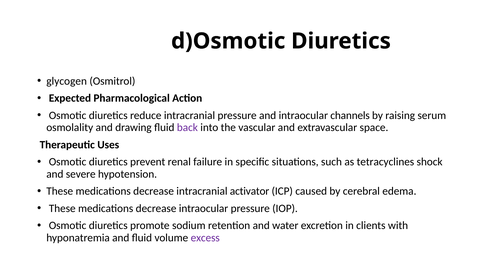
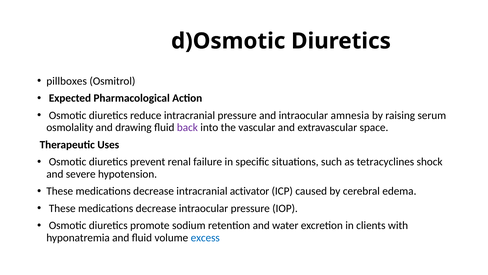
glycogen: glycogen -> pillboxes
channels: channels -> amnesia
excess colour: purple -> blue
